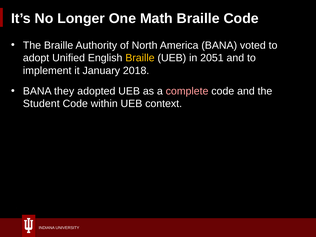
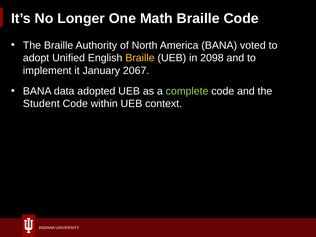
2051: 2051 -> 2098
2018: 2018 -> 2067
they: they -> data
complete colour: pink -> light green
